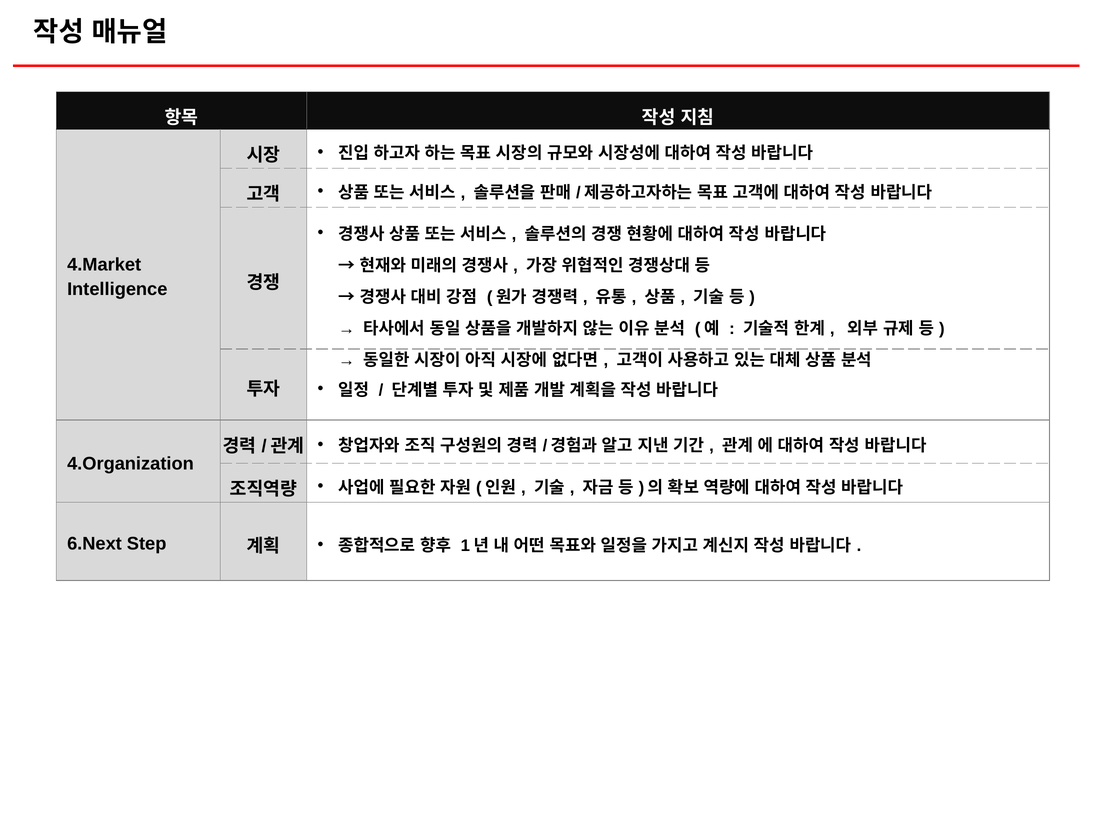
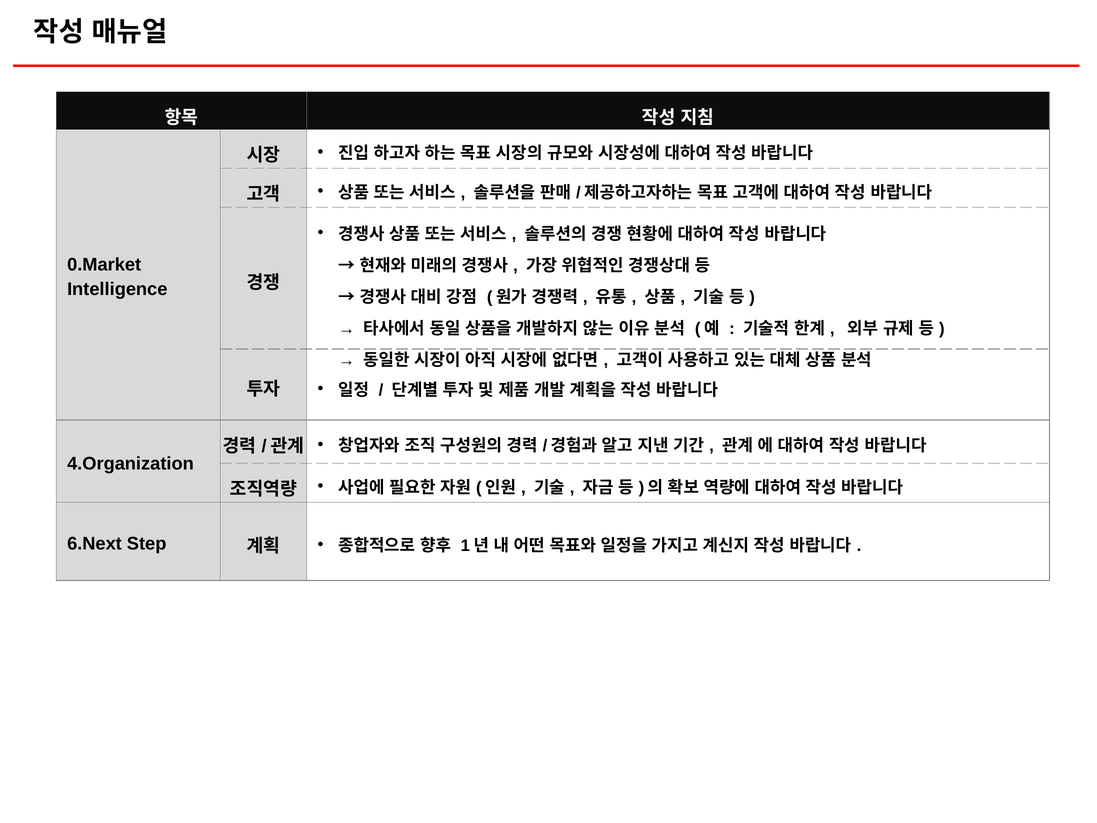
4.Market: 4.Market -> 0.Market
